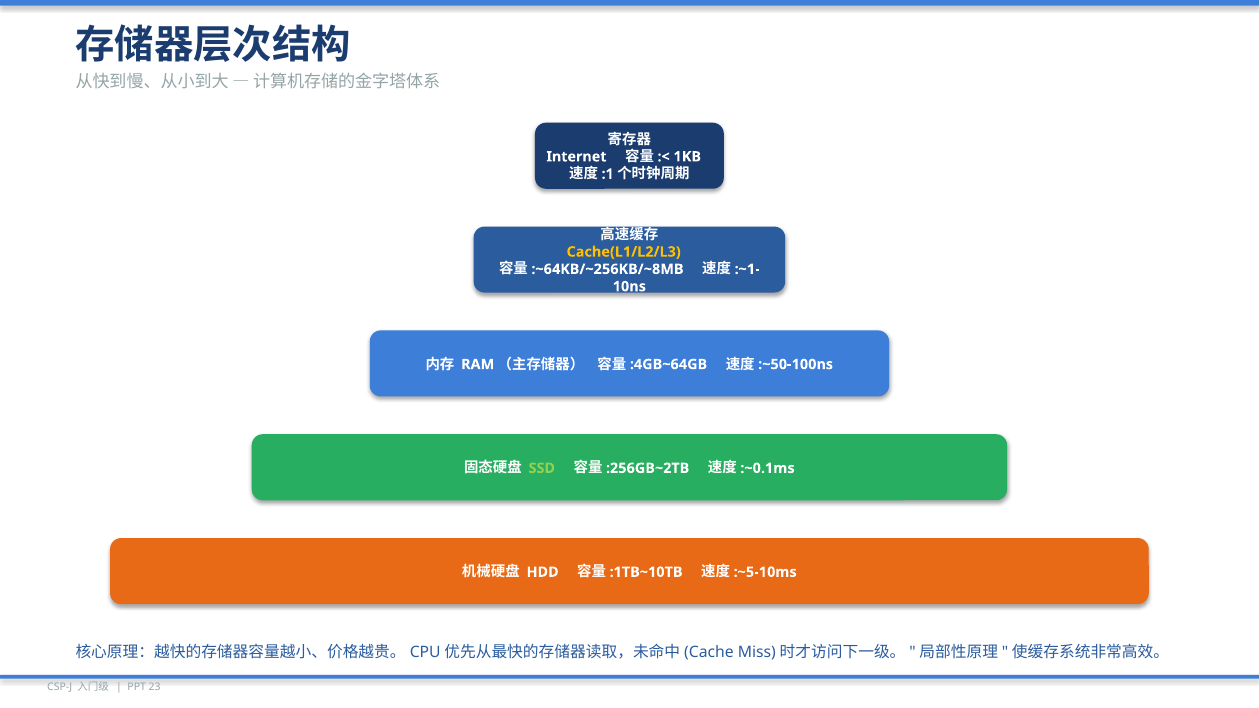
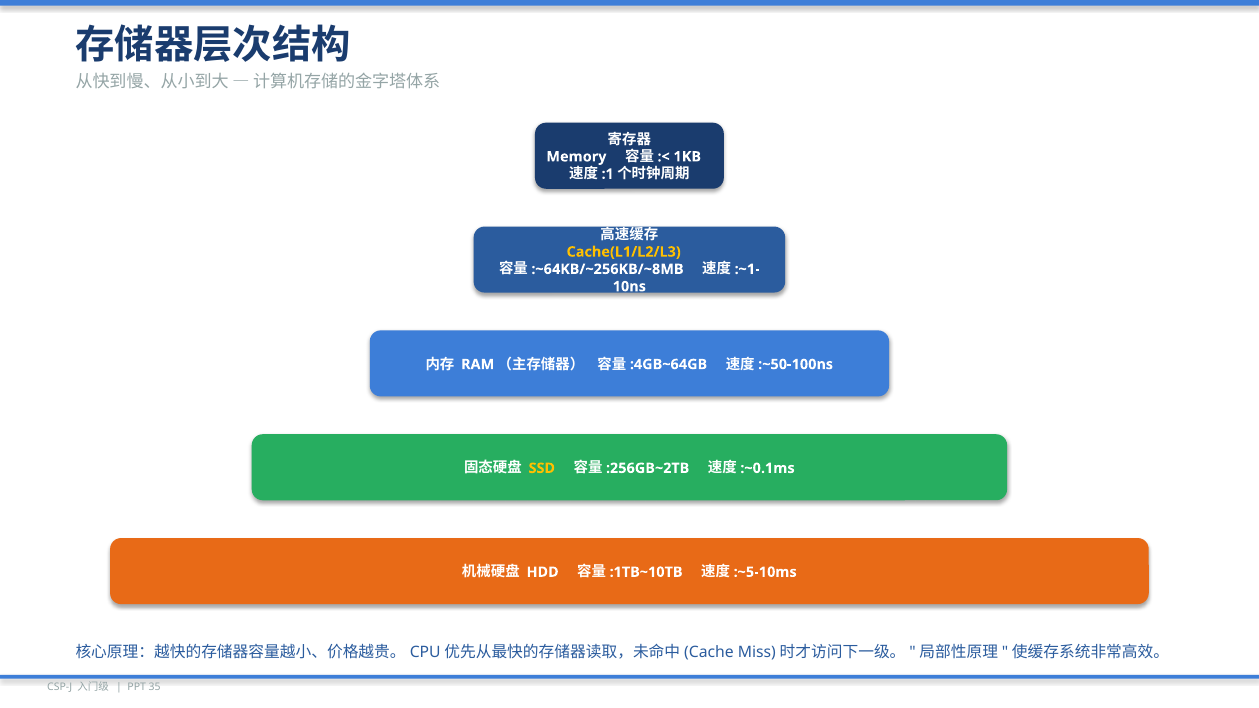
Internet: Internet -> Memory
SSD colour: light green -> yellow
23: 23 -> 35
